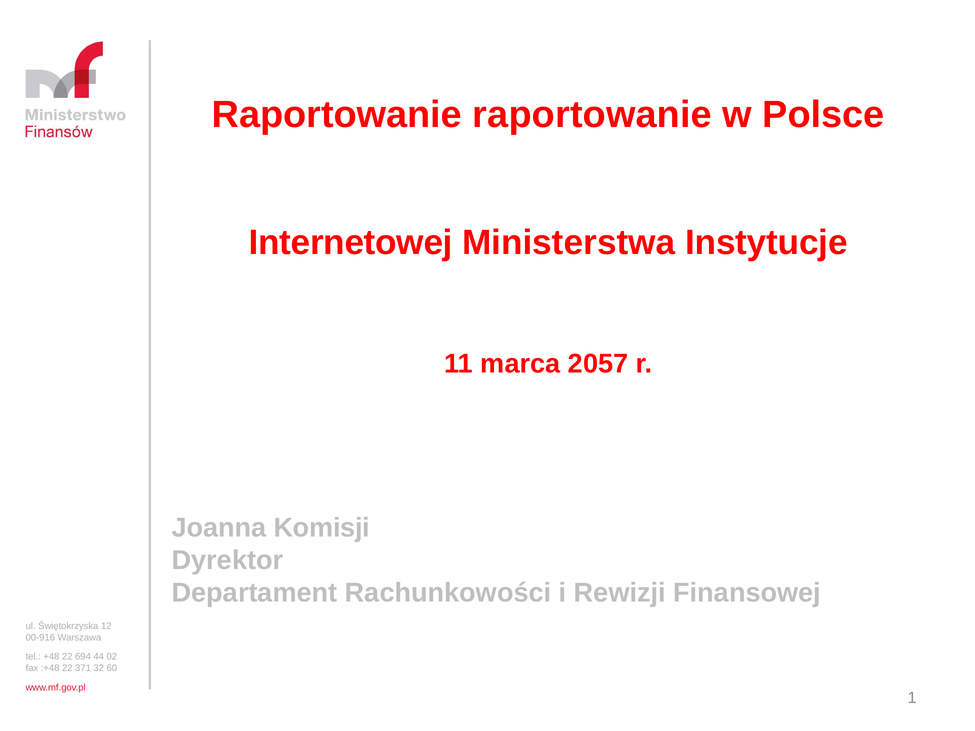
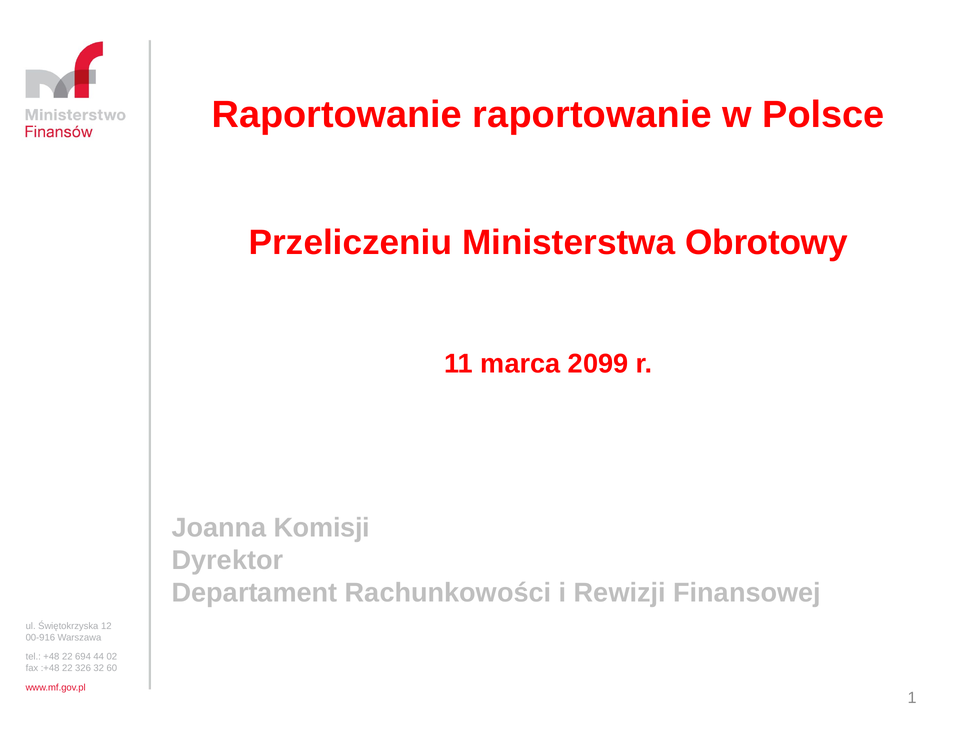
Internetowej: Internetowej -> Przeliczeniu
Instytucje: Instytucje -> Obrotowy
2057: 2057 -> 2099
371: 371 -> 326
